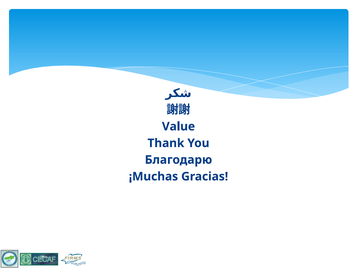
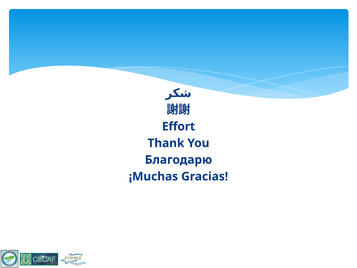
Value: Value -> Effort
